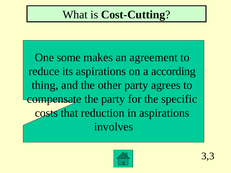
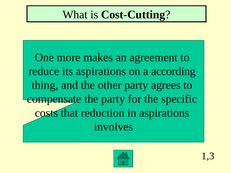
some: some -> more
3,3: 3,3 -> 1,3
